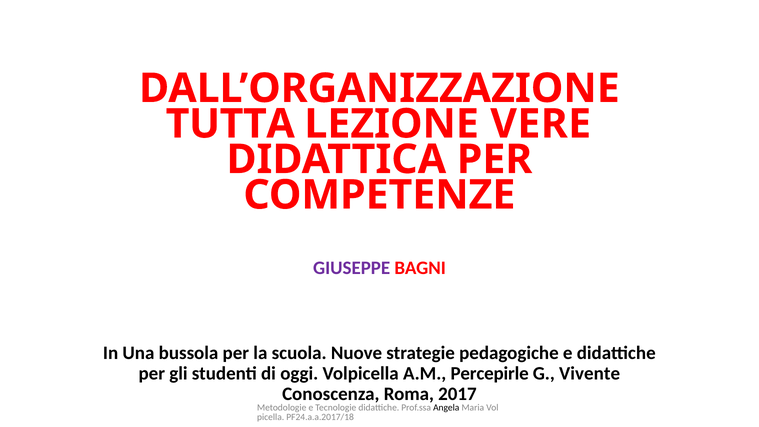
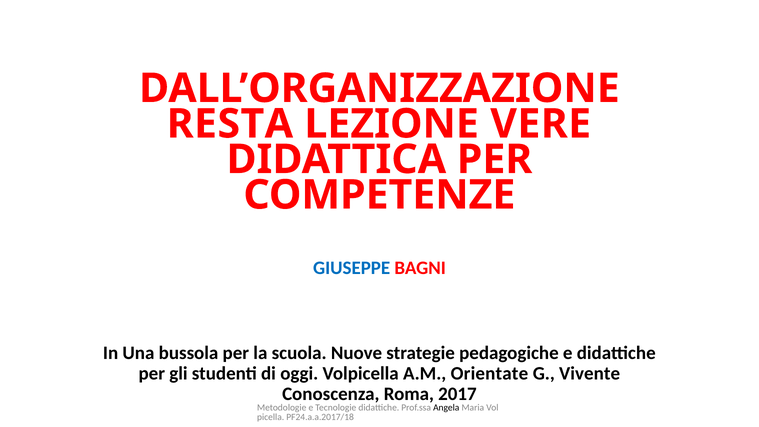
TUTTA: TUTTA -> RESTA
GIUSEPPE colour: purple -> blue
Percepirle: Percepirle -> Orientate
